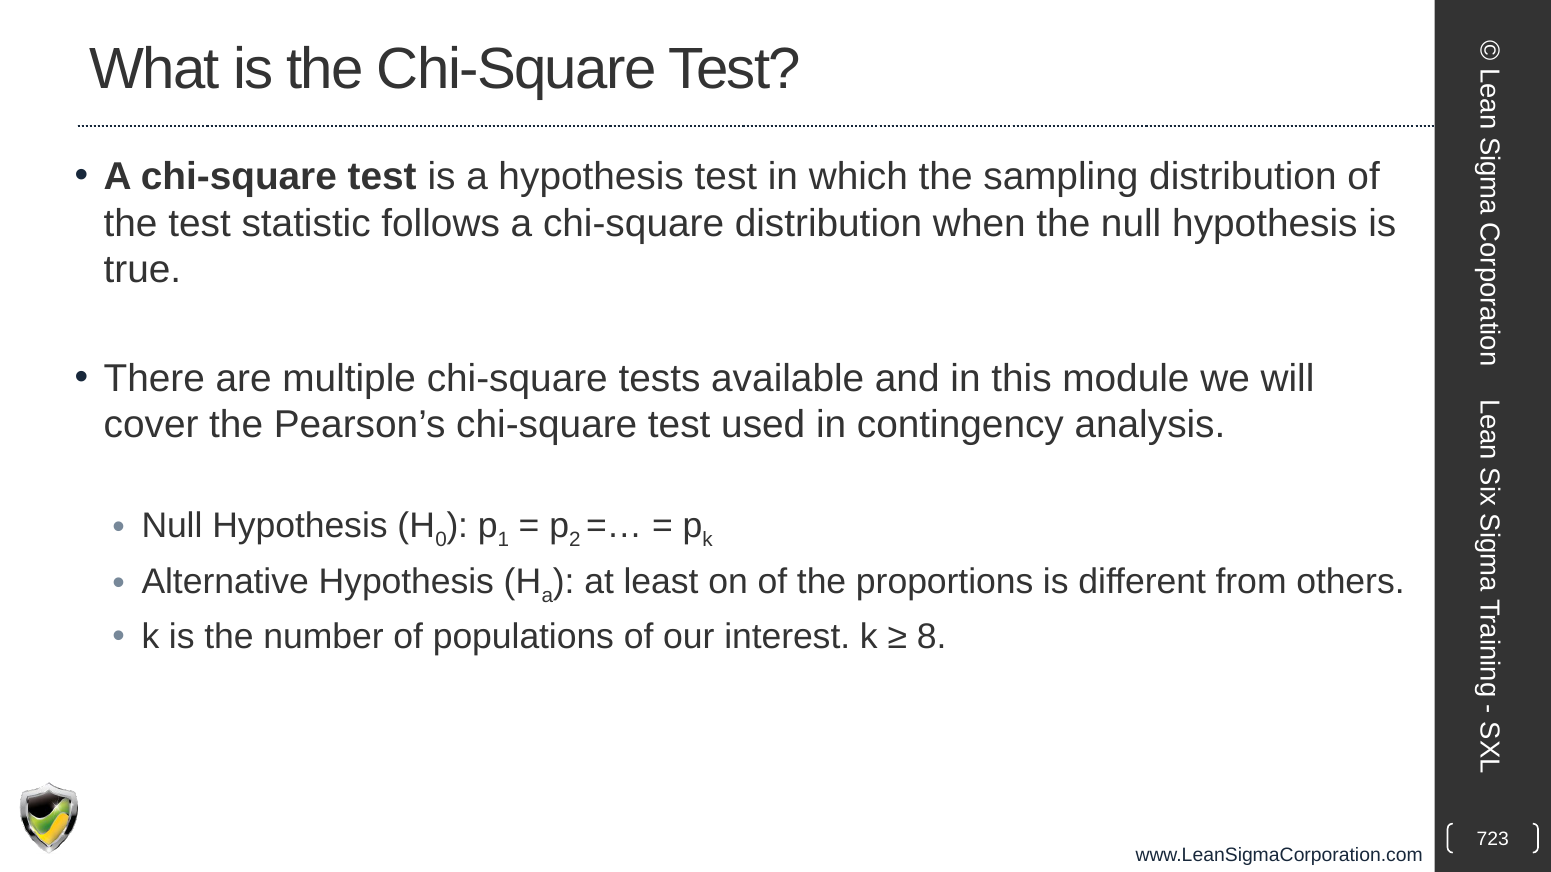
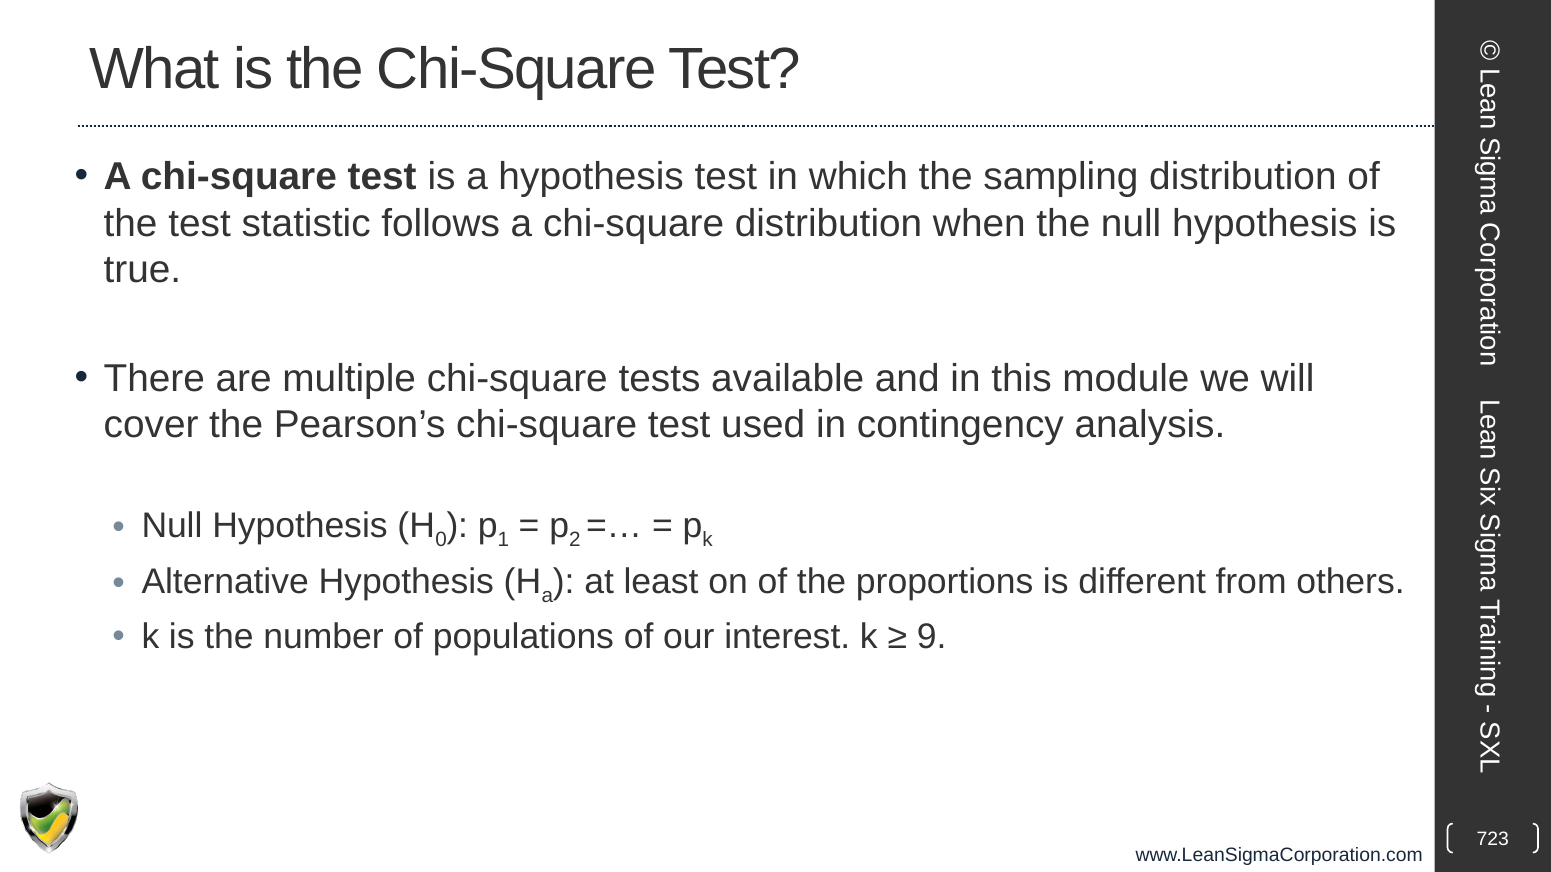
8: 8 -> 9
